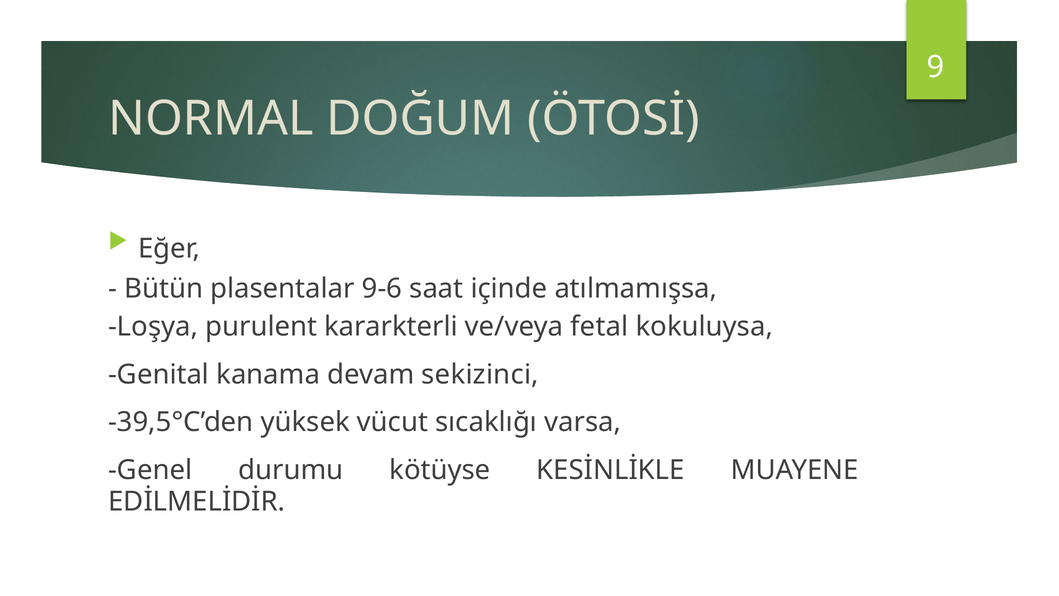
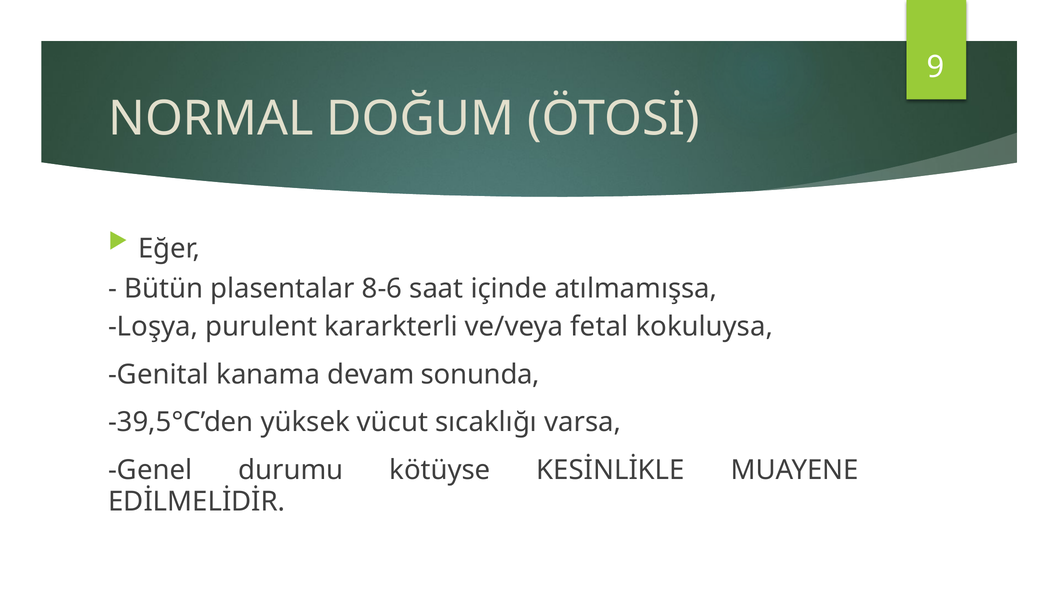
9-6: 9-6 -> 8-6
sekizinci: sekizinci -> sonunda
